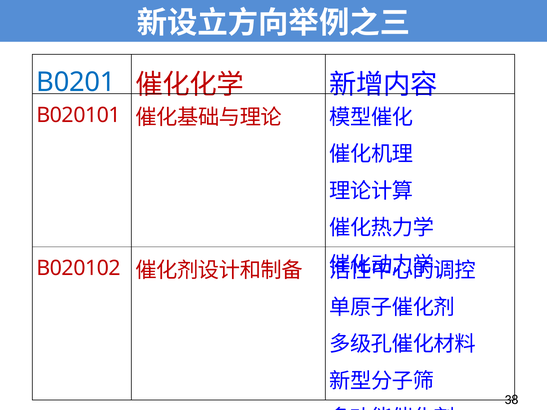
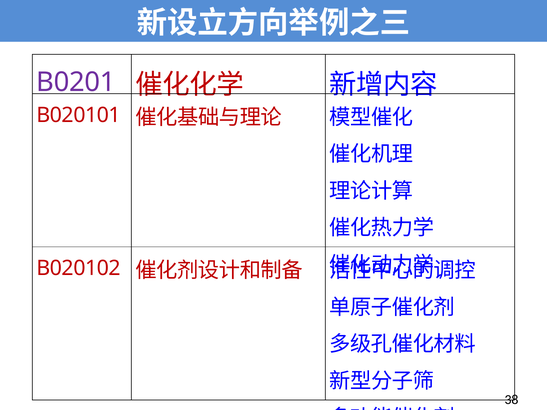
B0201 colour: blue -> purple
